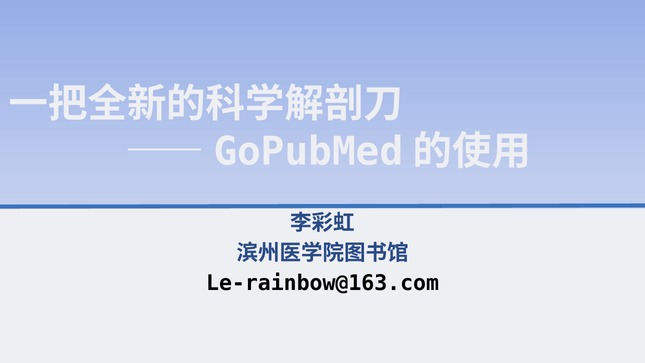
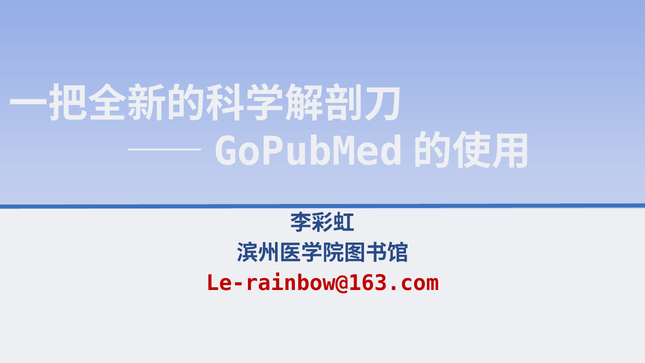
Le-rainbow@163.com colour: black -> red
